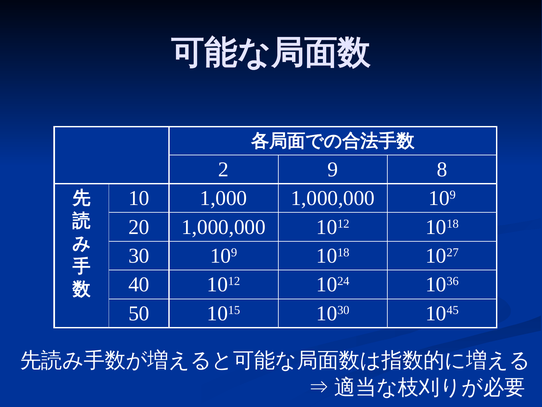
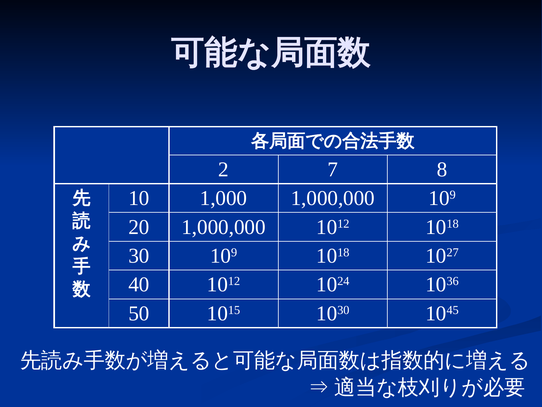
9: 9 -> 7
